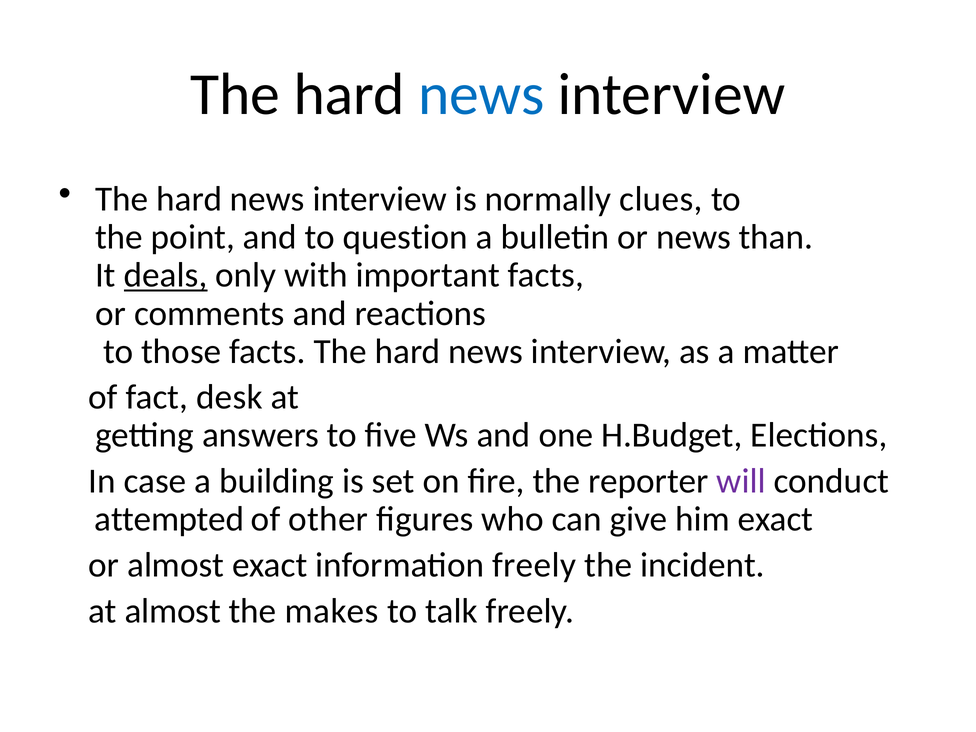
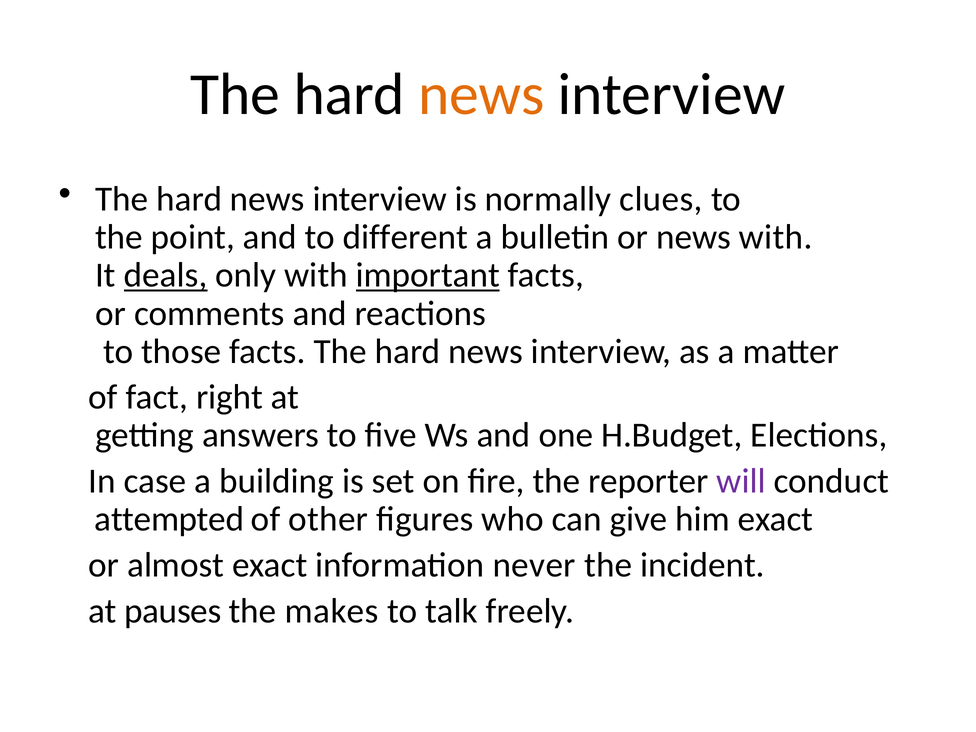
news at (481, 94) colour: blue -> orange
question: question -> different
news than: than -> with
important underline: none -> present
desk: desk -> right
information freely: freely -> never
at almost: almost -> pauses
